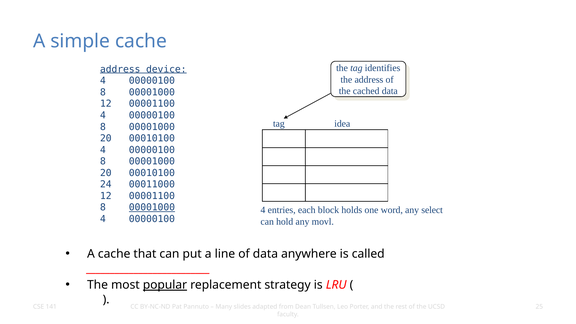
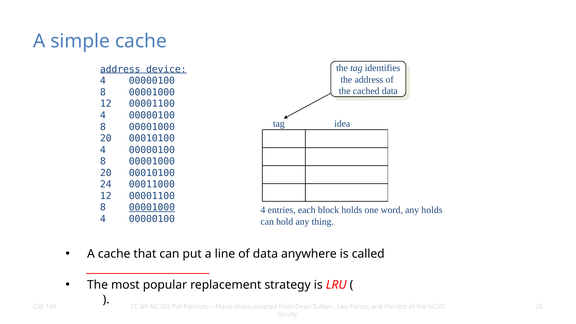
any select: select -> holds
movl: movl -> thing
popular underline: present -> none
